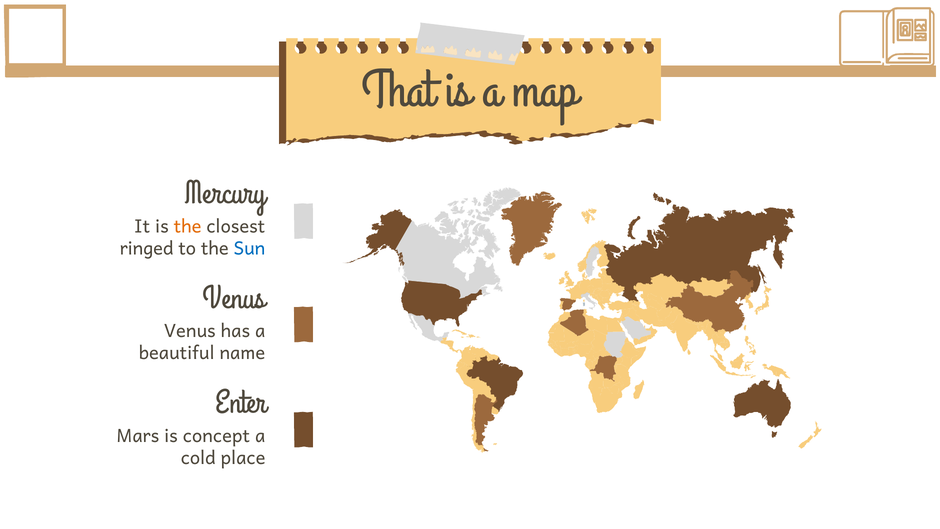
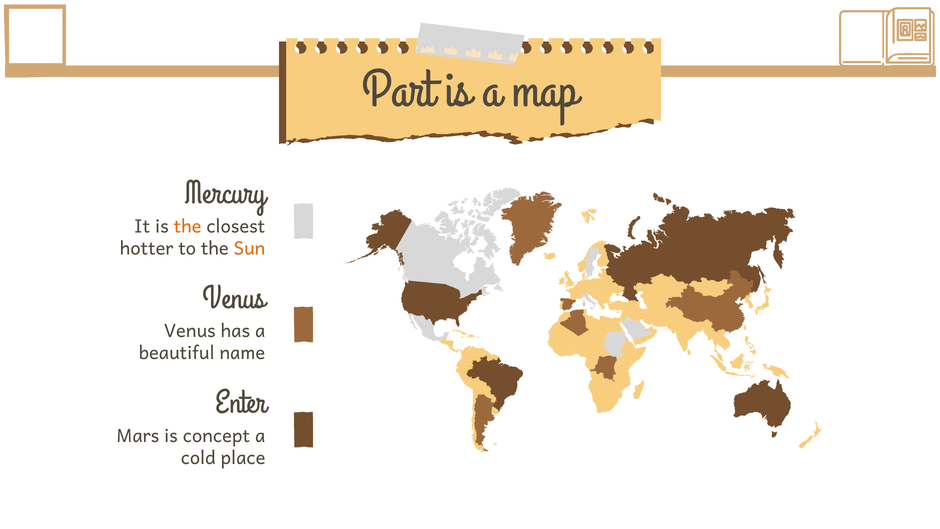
That: That -> Part
ringed: ringed -> hotter
Sun colour: blue -> orange
